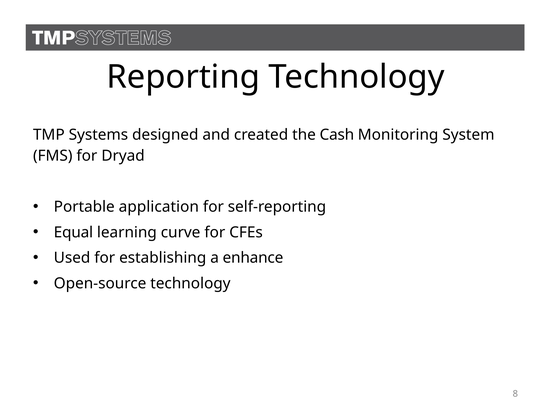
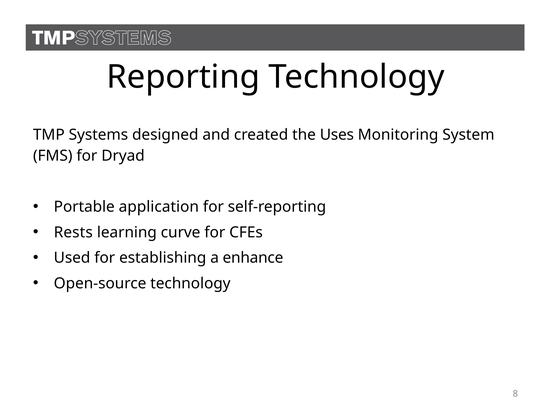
Cash: Cash -> Uses
Equal: Equal -> Rests
